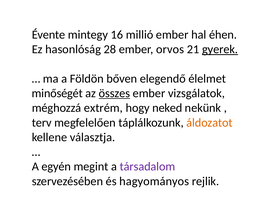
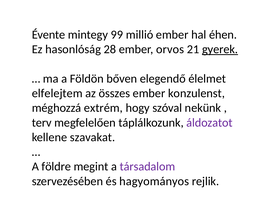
16: 16 -> 99
minőségét: minőségét -> elfelejtem
összes underline: present -> none
vizsgálatok: vizsgálatok -> konzulenst
neked: neked -> szóval
áldozatot colour: orange -> purple
választja: választja -> szavakat
egyén: egyén -> földre
